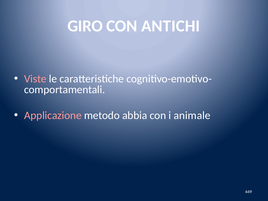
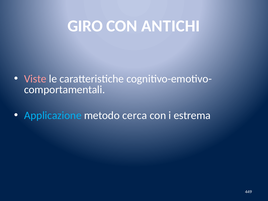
Applicazione colour: pink -> light blue
abbia: abbia -> cerca
animale: animale -> estrema
